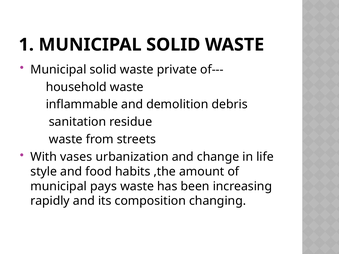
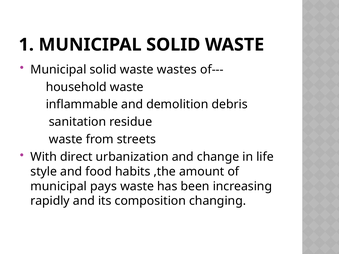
private: private -> wastes
vases: vases -> direct
